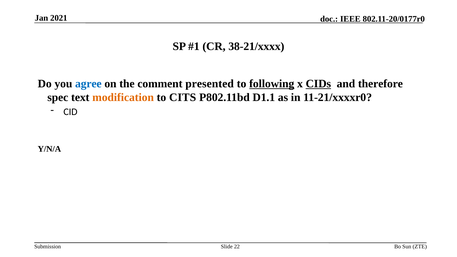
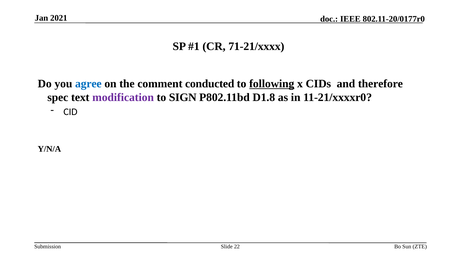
38-21/xxxx: 38-21/xxxx -> 71-21/xxxx
presented: presented -> conducted
CIDs underline: present -> none
modification colour: orange -> purple
CITS: CITS -> SIGN
D1.1: D1.1 -> D1.8
